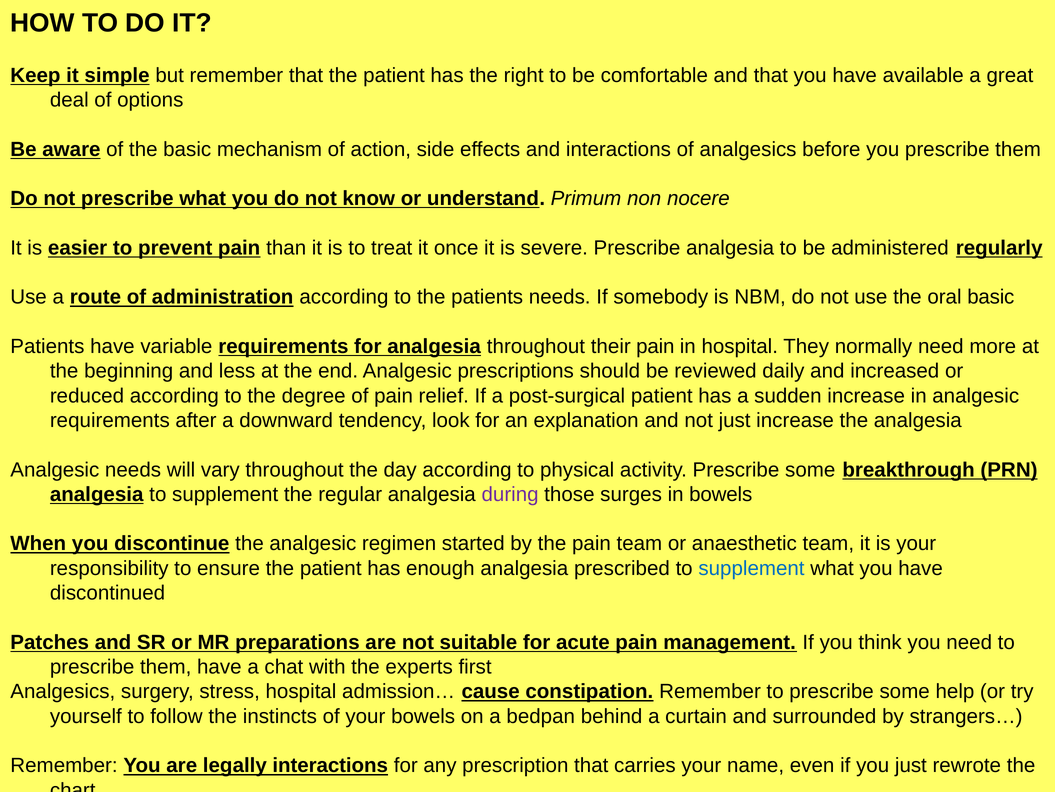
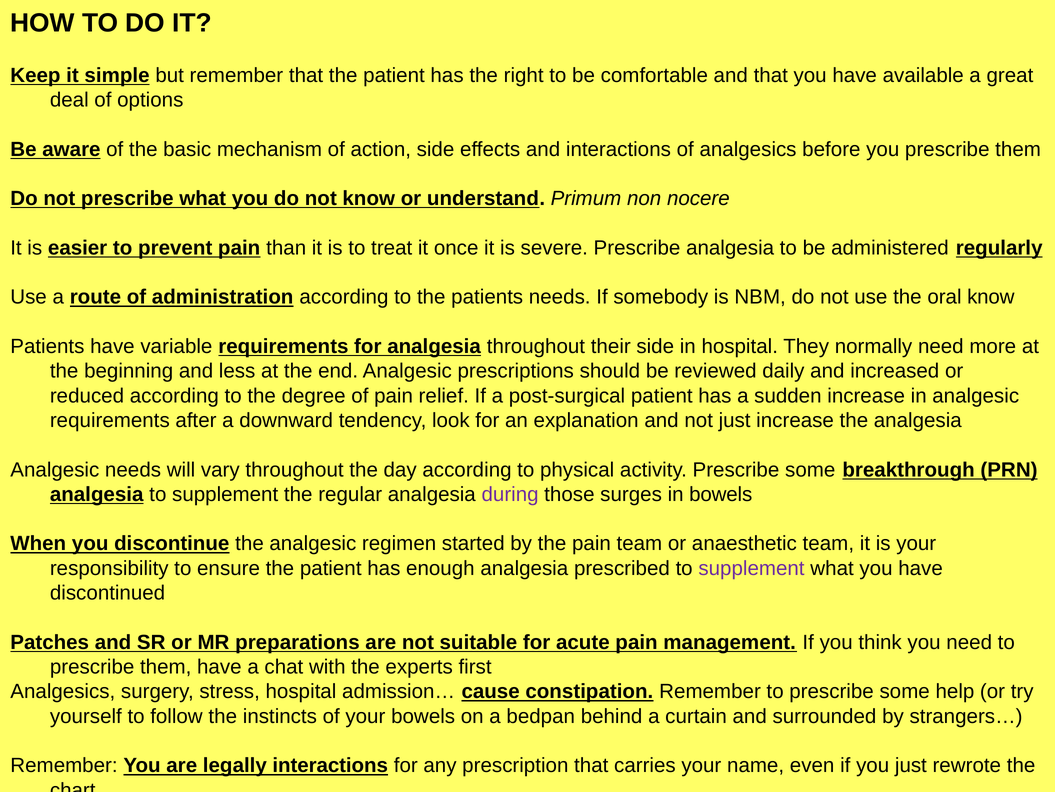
oral basic: basic -> know
their pain: pain -> side
supplement at (751, 568) colour: blue -> purple
